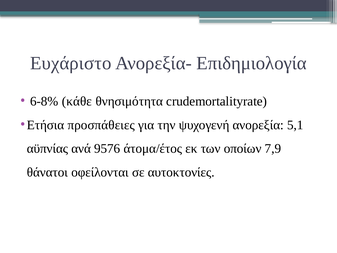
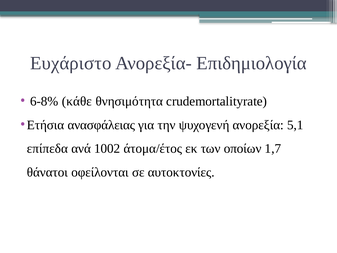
προσπάθειες: προσπάθειες -> ανασφάλειας
αϋπνίας: αϋπνίας -> επίπεδα
9576: 9576 -> 1002
7,9: 7,9 -> 1,7
